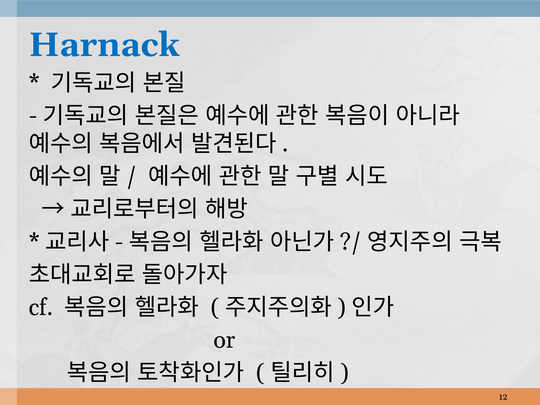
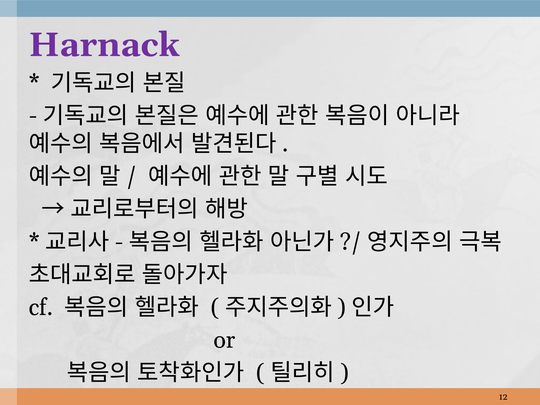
Harnack colour: blue -> purple
